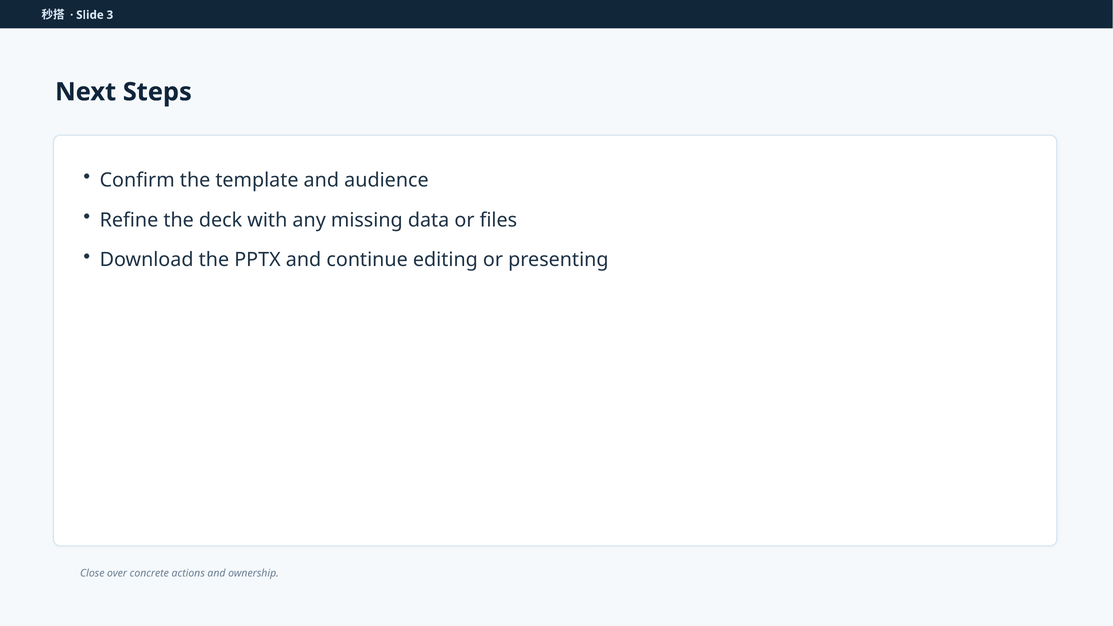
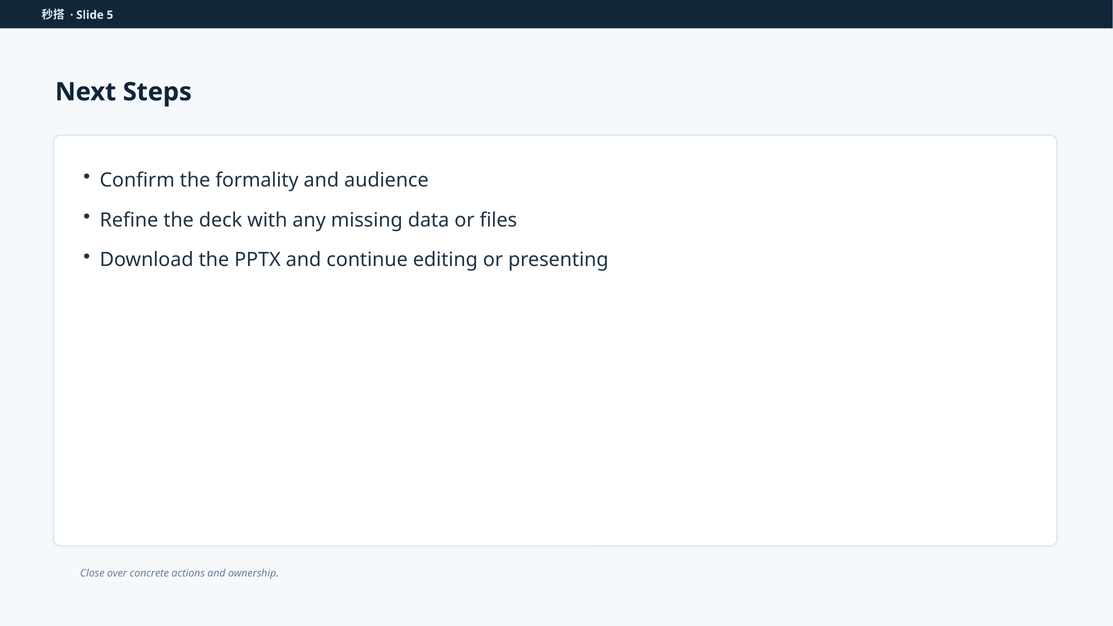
3: 3 -> 5
template: template -> formality
